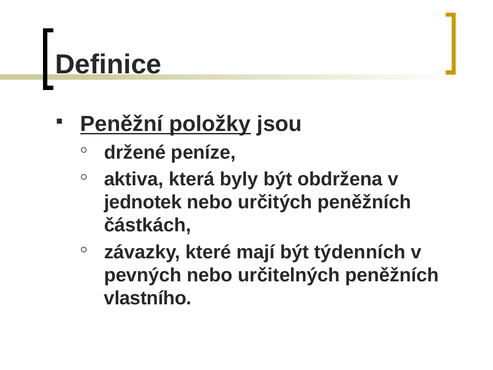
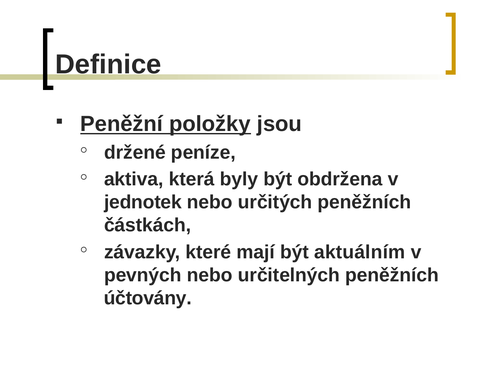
týdenních: týdenních -> aktuálním
vlastního: vlastního -> účtovány
